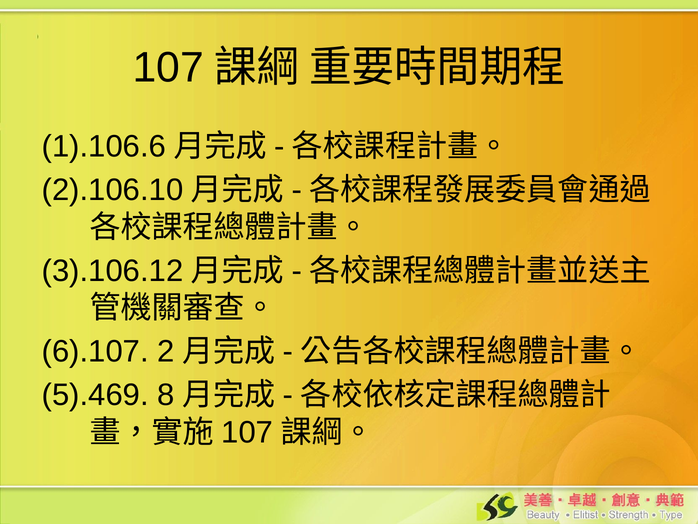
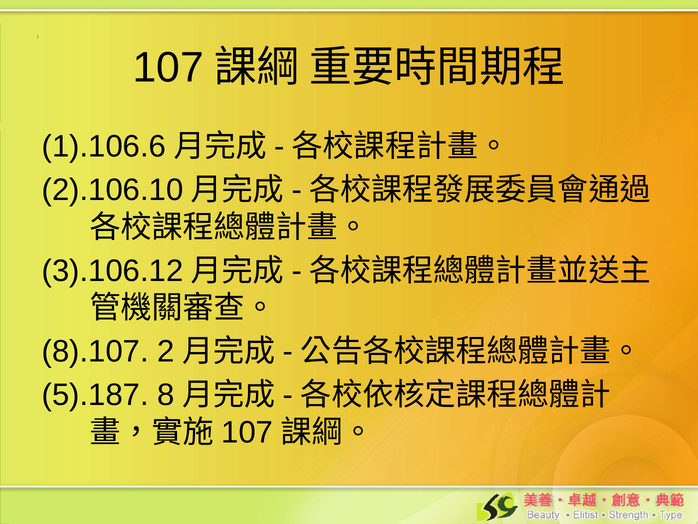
6).107: 6).107 -> 8).107
5).469: 5).469 -> 5).187
